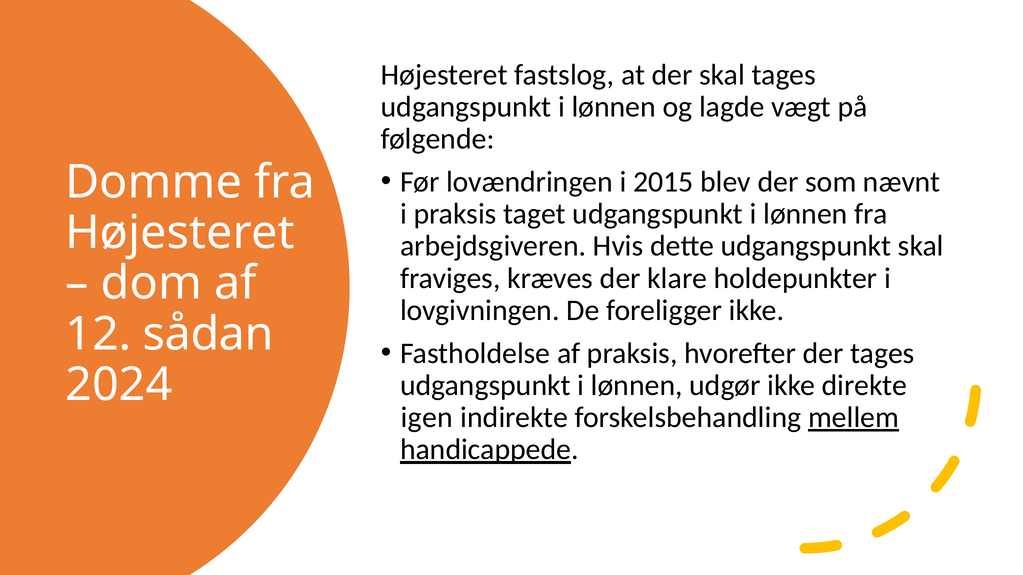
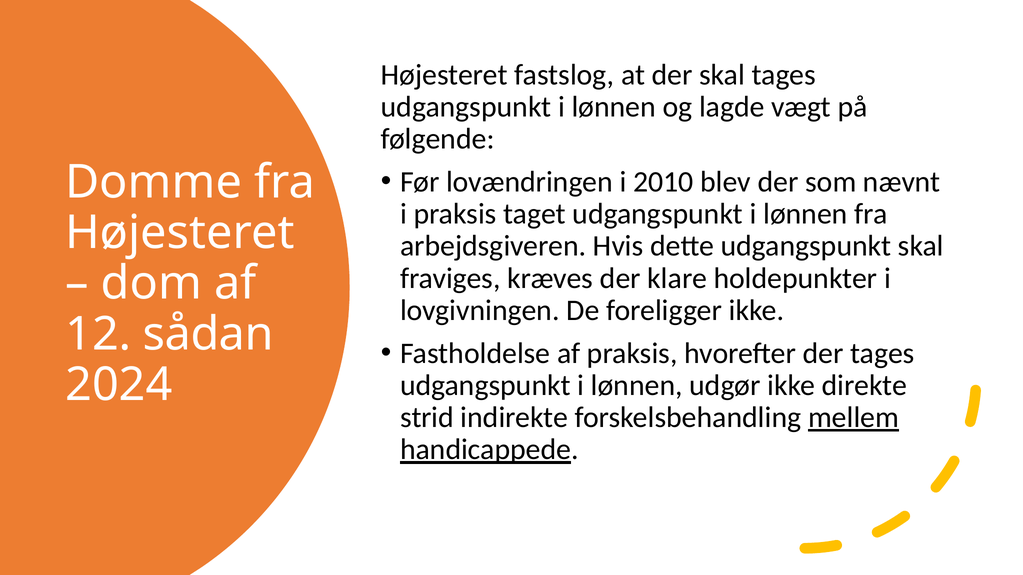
2015: 2015 -> 2010
igen: igen -> strid
